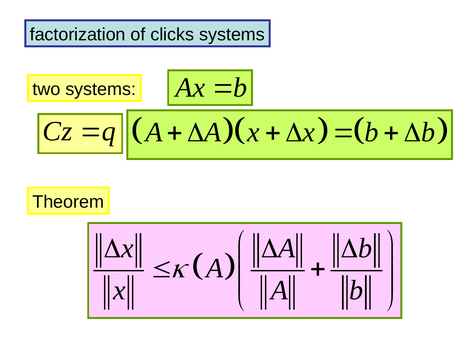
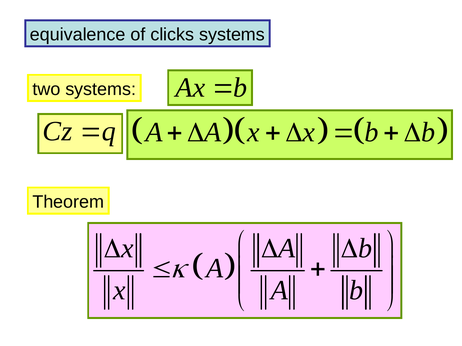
factorization: factorization -> equivalence
